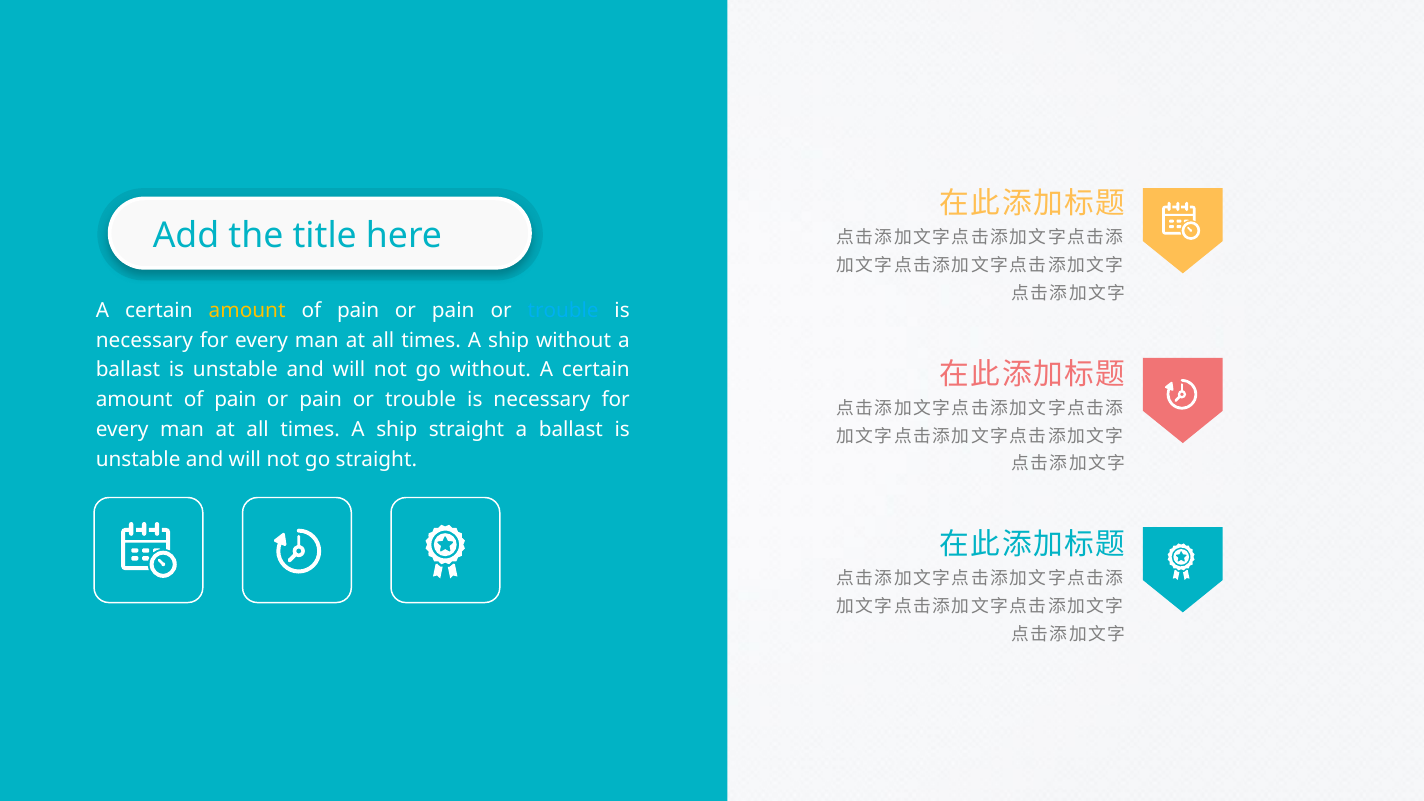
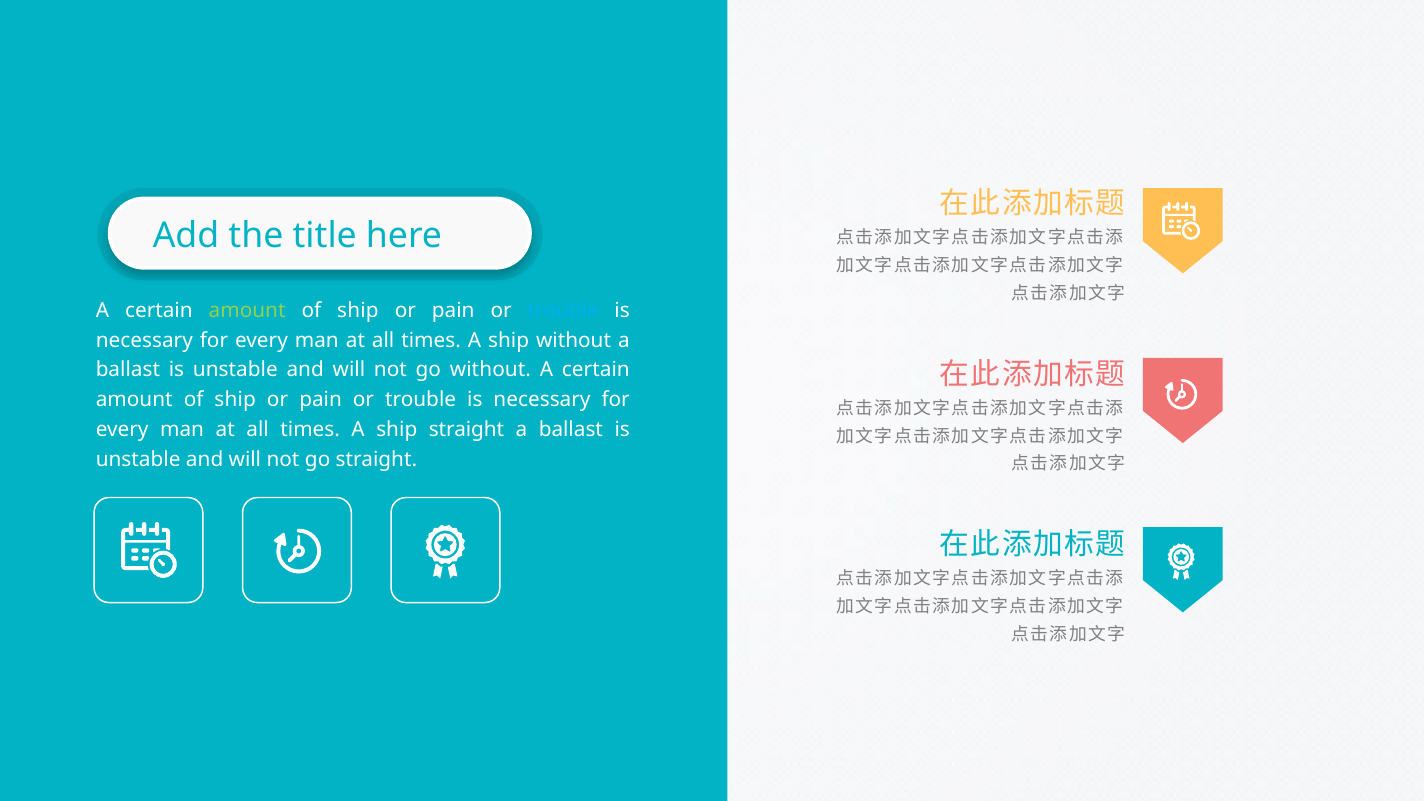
amount at (247, 310) colour: yellow -> light green
pain at (358, 310): pain -> ship
pain at (235, 400): pain -> ship
